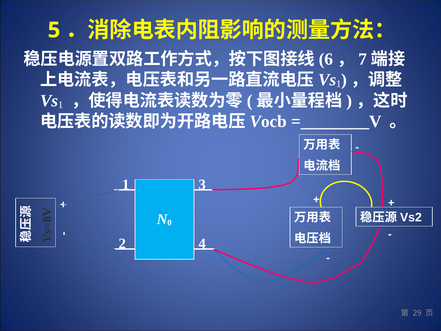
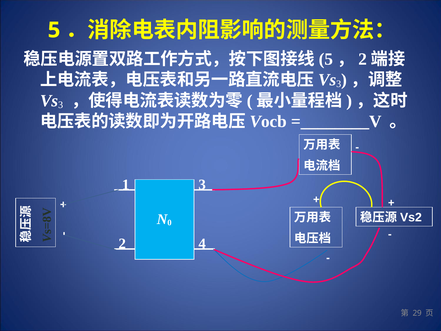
6 at (326, 59): 6 -> 5
7 at (363, 59): 7 -> 2
1 at (339, 84): 1 -> 3
1 at (61, 105): 1 -> 3
